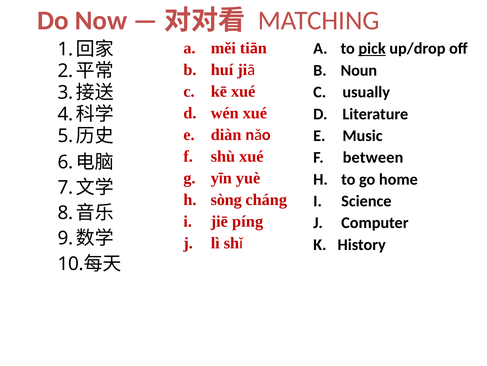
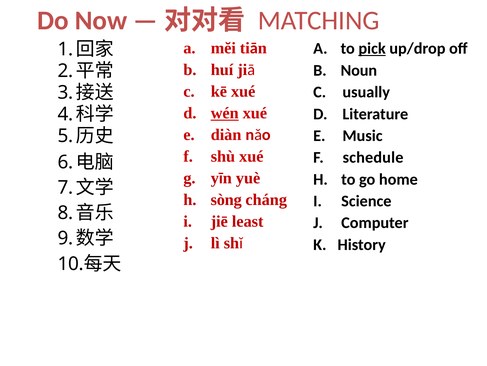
wén underline: none -> present
between: between -> schedule
píng: píng -> least
